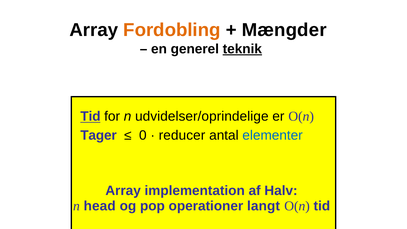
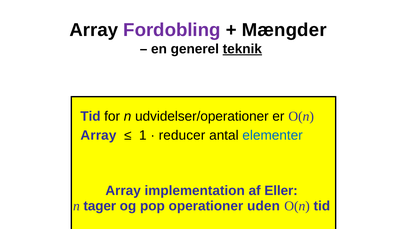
Fordobling colour: orange -> purple
Tid at (90, 116) underline: present -> none
udvidelser/oprindelige: udvidelser/oprindelige -> udvidelser/operationer
Tager at (99, 135): Tager -> Array
0: 0 -> 1
Halv: Halv -> Eller
head: head -> tager
langt: langt -> uden
